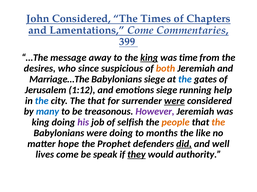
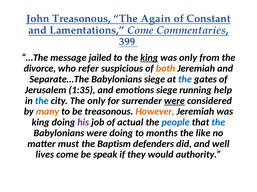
John Considered: Considered -> Treasonous
Times: Times -> Again
Chapters: Chapters -> Constant
away: away -> jailed
was time: time -> only
desires: desires -> divorce
since: since -> refer
Marriage…The: Marriage…The -> Separate…The
1:12: 1:12 -> 1:35
The that: that -> only
many colour: blue -> orange
However colour: purple -> orange
selfish: selfish -> actual
people colour: orange -> blue
the at (218, 123) colour: orange -> blue
hope: hope -> must
Prophet: Prophet -> Baptism
did underline: present -> none
they underline: present -> none
